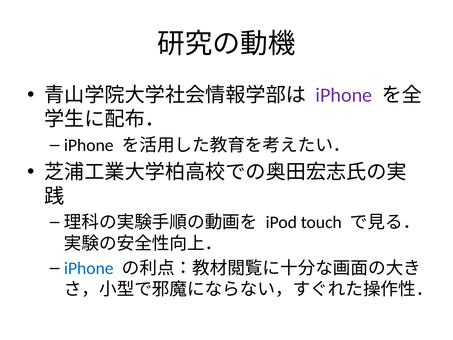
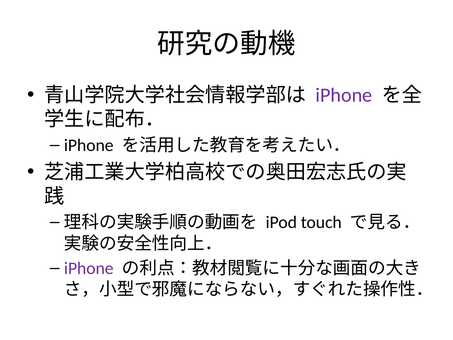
iPhone at (89, 268) colour: blue -> purple
